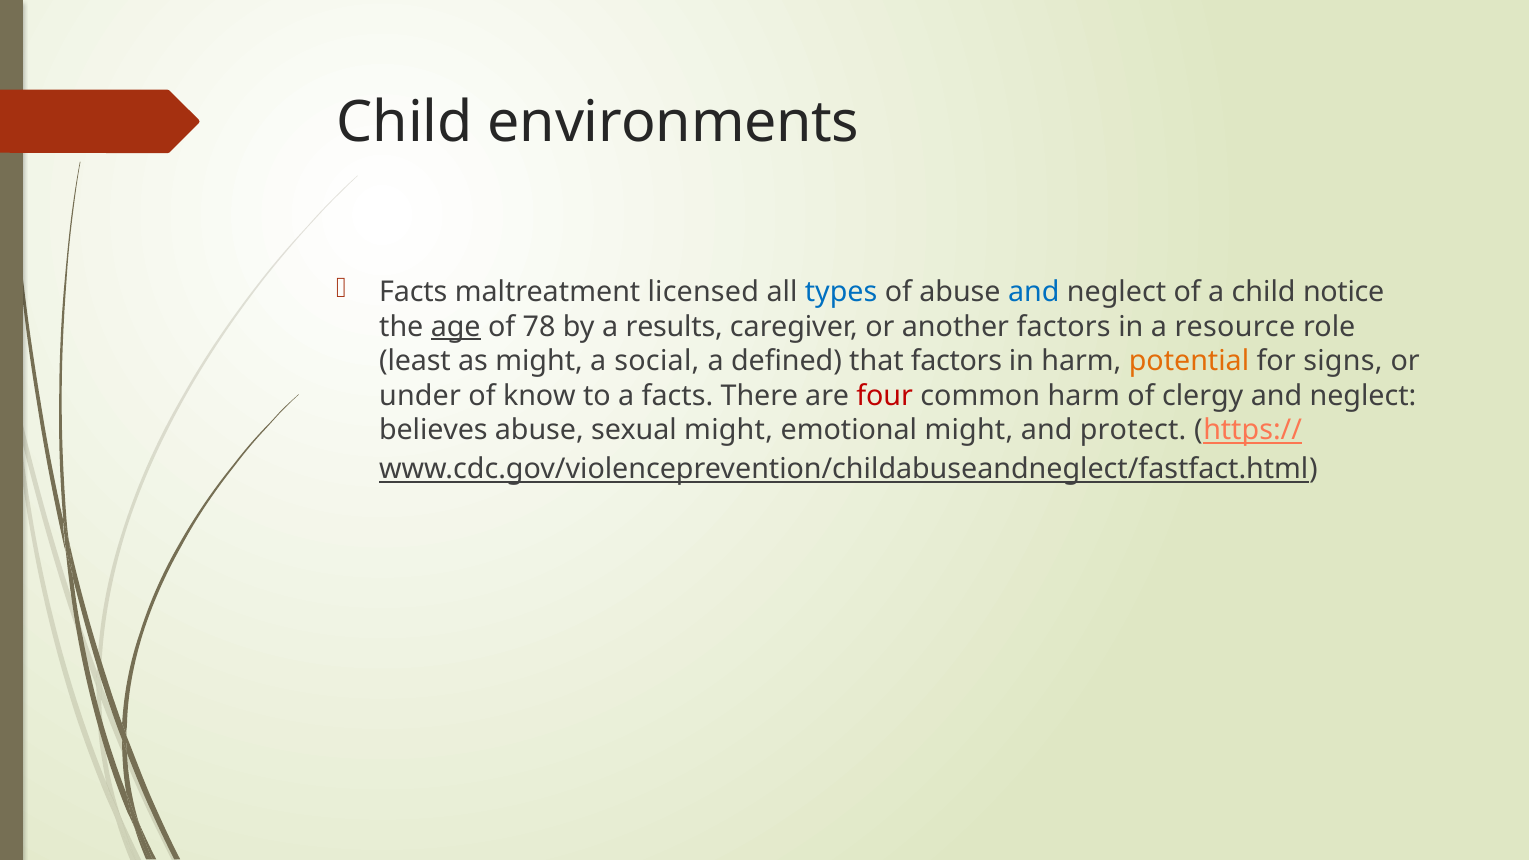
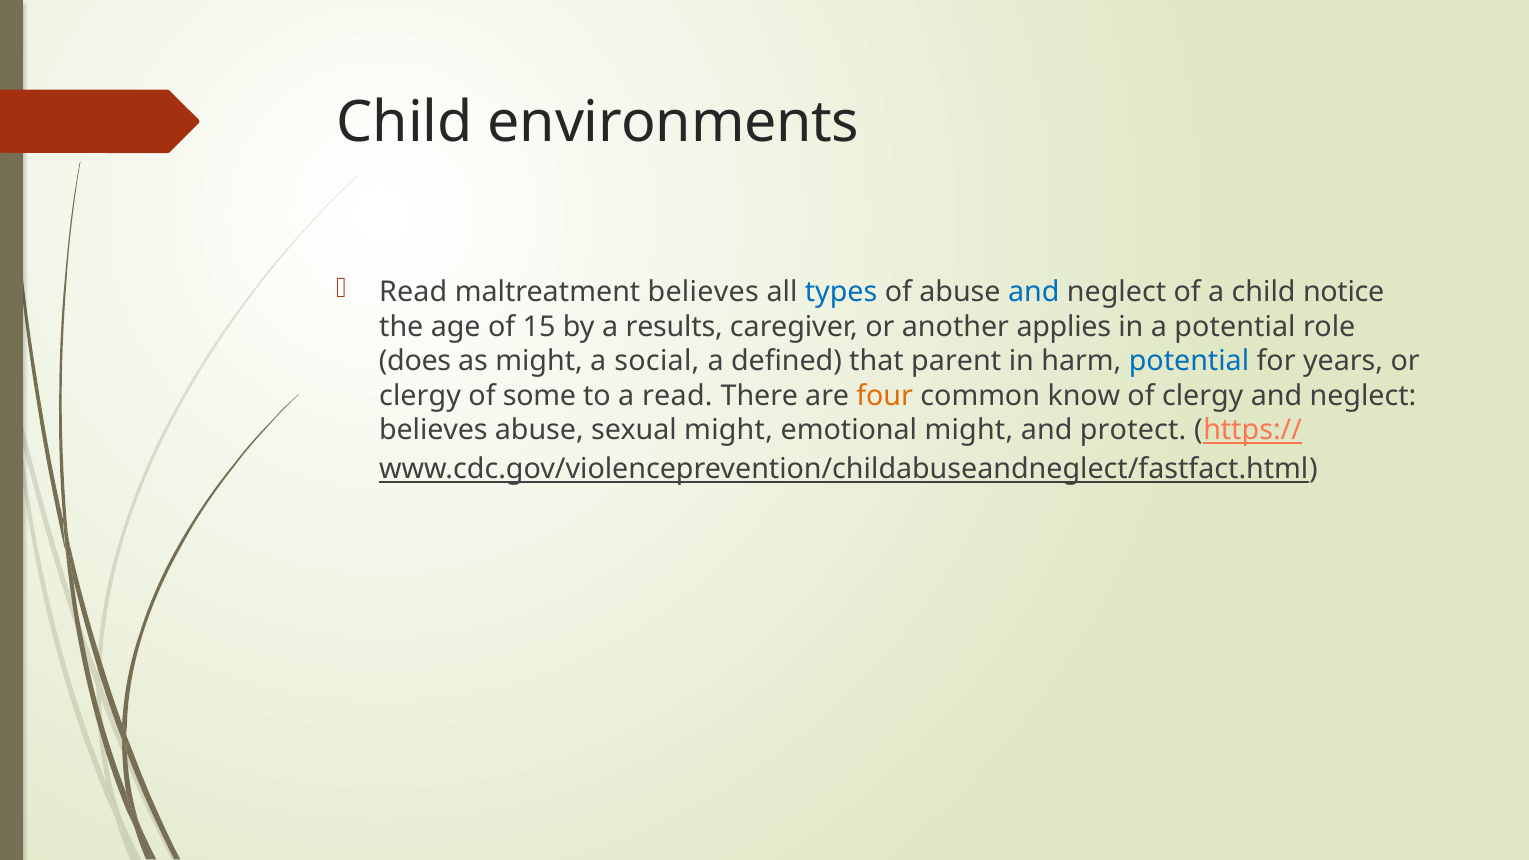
Facts at (413, 293): Facts -> Read
maltreatment licensed: licensed -> believes
age underline: present -> none
78: 78 -> 15
another factors: factors -> applies
a resource: resource -> potential
least: least -> does
that factors: factors -> parent
potential at (1189, 361) colour: orange -> blue
signs: signs -> years
under at (420, 396): under -> clergy
know: know -> some
a facts: facts -> read
four colour: red -> orange
common harm: harm -> know
